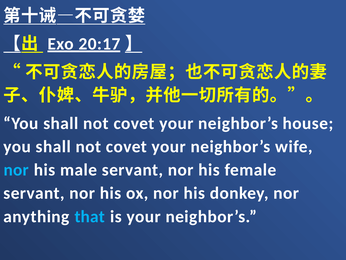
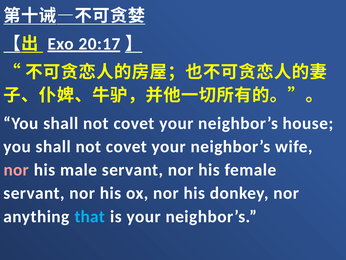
nor at (16, 170) colour: light blue -> pink
